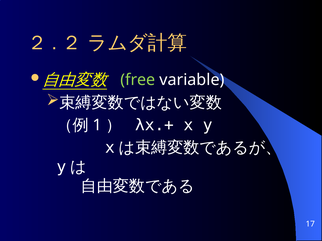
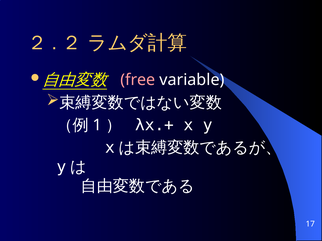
free colour: light green -> pink
